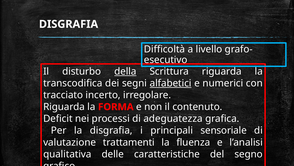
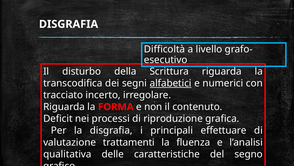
della underline: present -> none
adeguatezza: adeguatezza -> riproduzione
sensoriale: sensoriale -> effettuare
